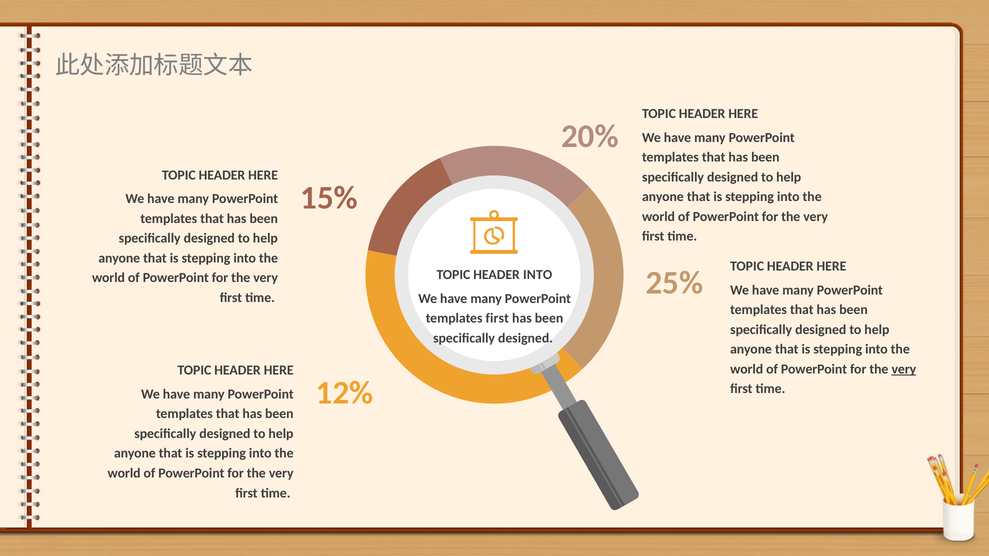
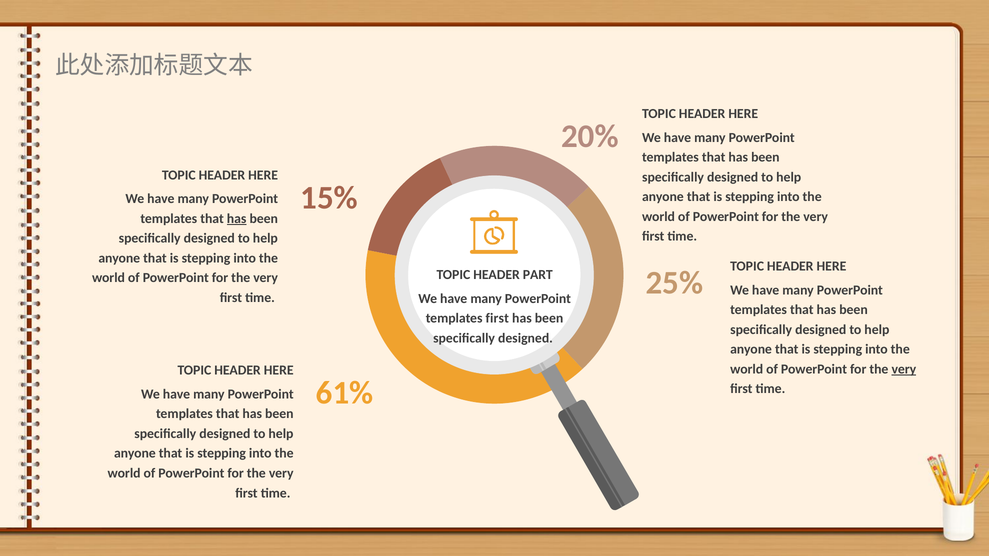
has at (237, 219) underline: none -> present
HEADER INTO: INTO -> PART
12%: 12% -> 61%
